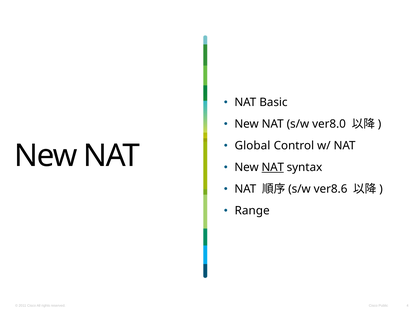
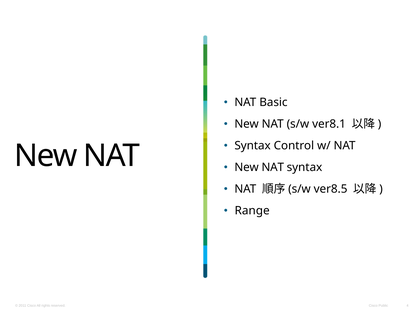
ver8.0: ver8.0 -> ver8.1
Global at (253, 145): Global -> Syntax
NAT at (273, 167) underline: present -> none
ver8.6: ver8.6 -> ver8.5
